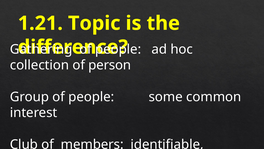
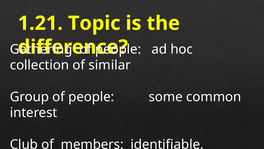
person: person -> similar
